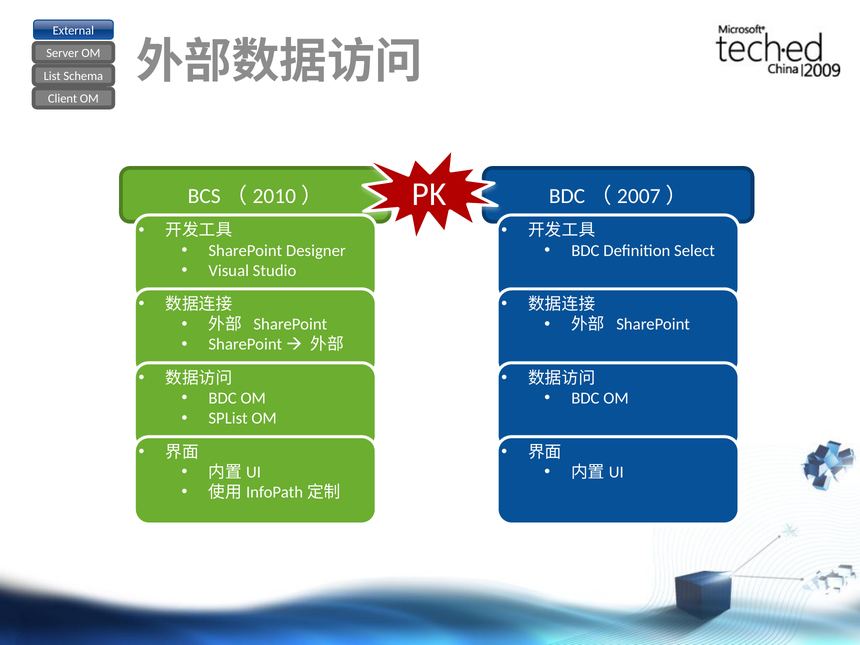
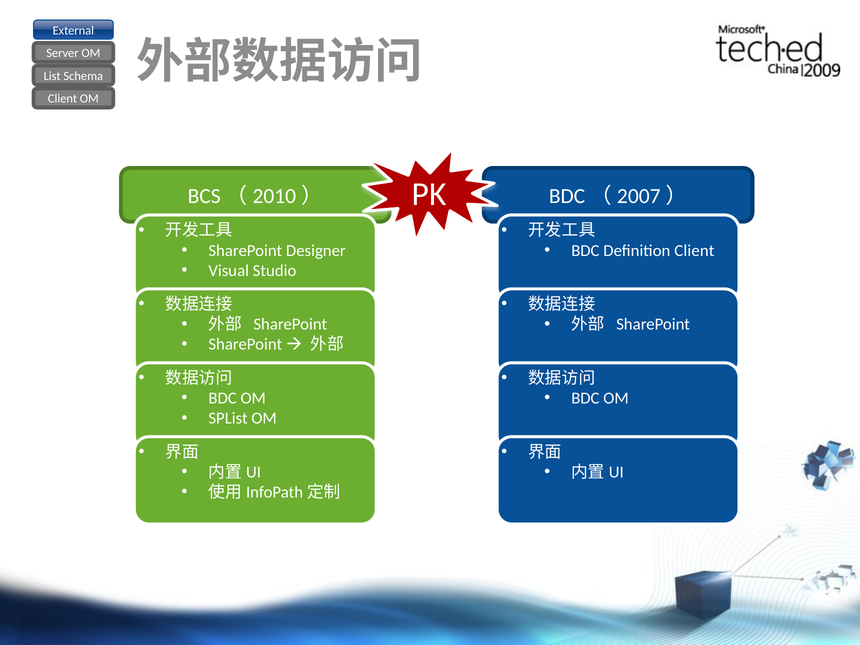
Definition Select: Select -> Client
